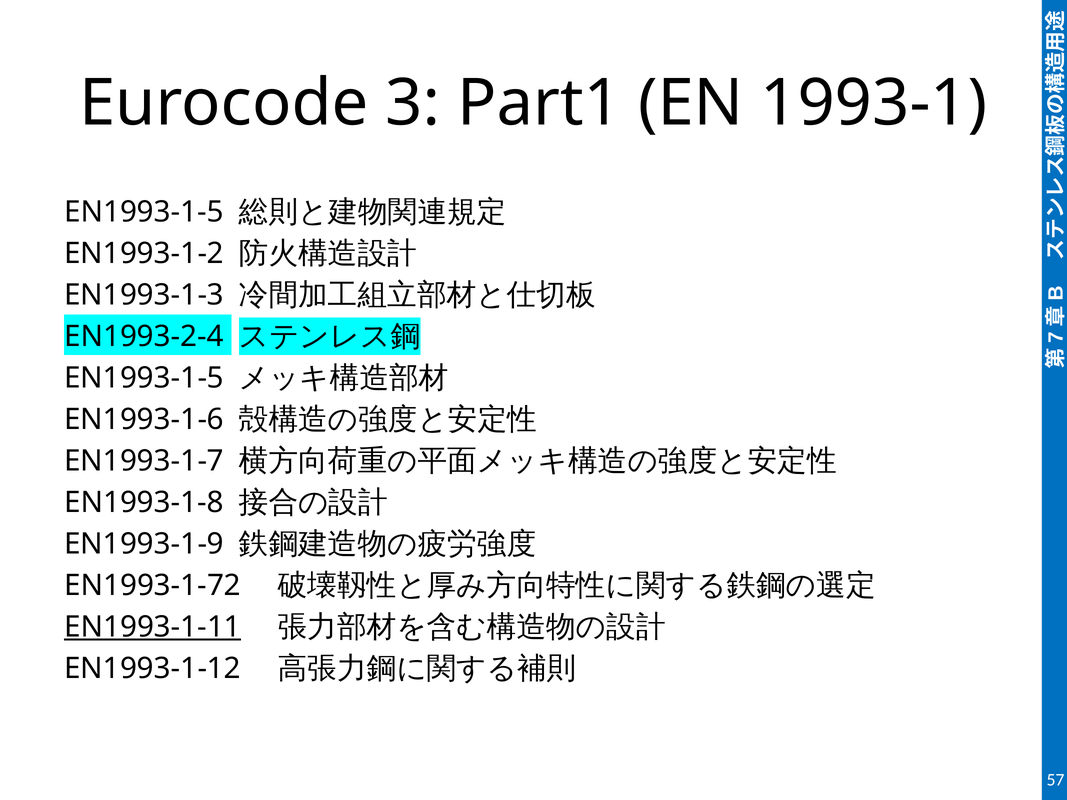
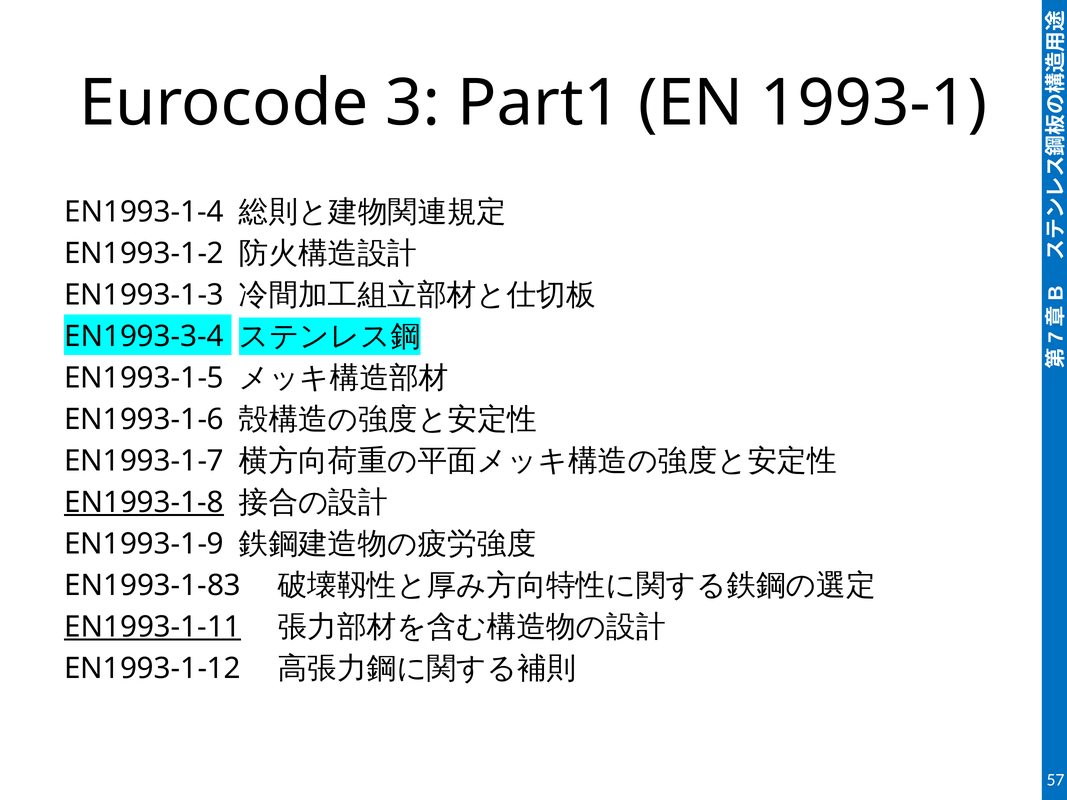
EN1993-1-5 at (144, 212): EN1993-1-5 -> EN1993-1-4
EN1993-2-4: EN1993-2-4 -> EN1993-3-4
EN1993-1-8 underline: none -> present
EN1993-1-72: EN1993-1-72 -> EN1993-1-83
